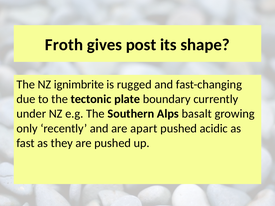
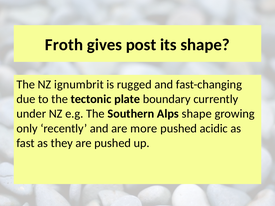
ignimbrite: ignimbrite -> ignumbrit
Alps basalt: basalt -> shape
apart: apart -> more
